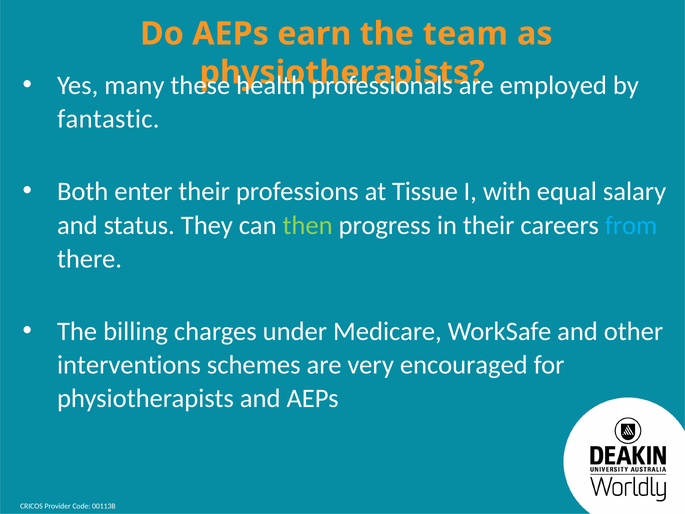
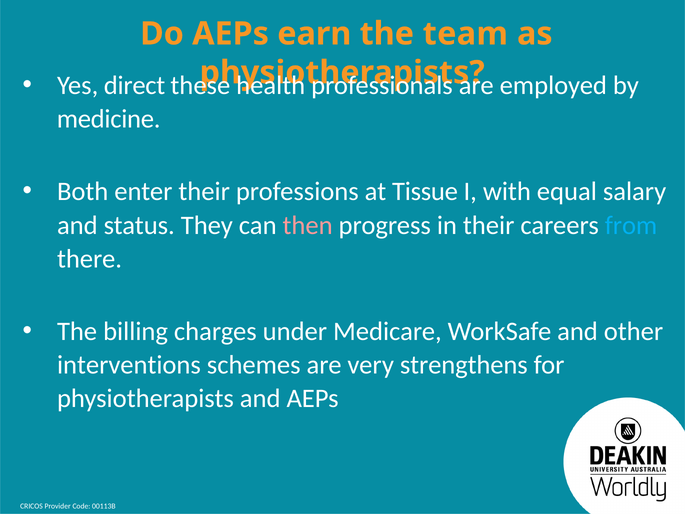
many: many -> direct
fantastic: fantastic -> medicine
then colour: light green -> pink
encouraged: encouraged -> strengthens
